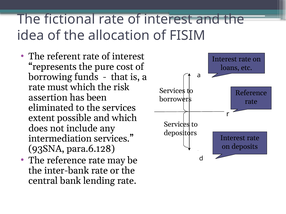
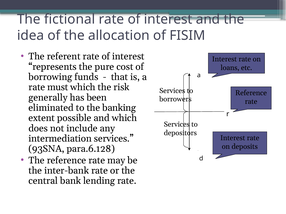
assertion: assertion -> generally
the services: services -> banking
